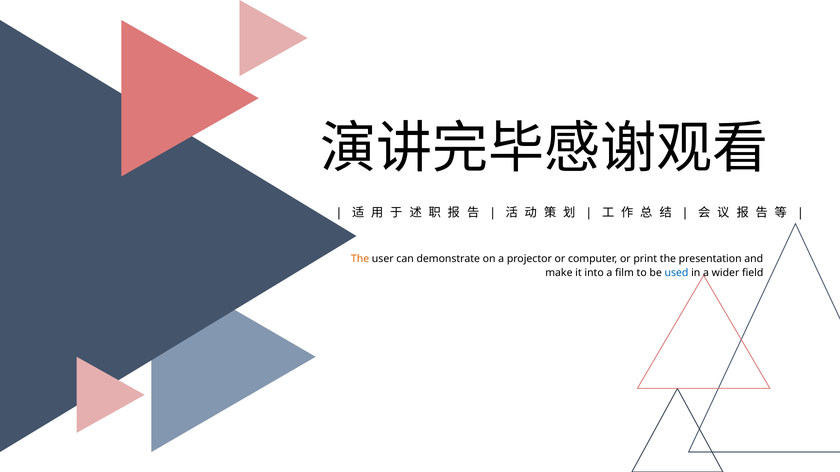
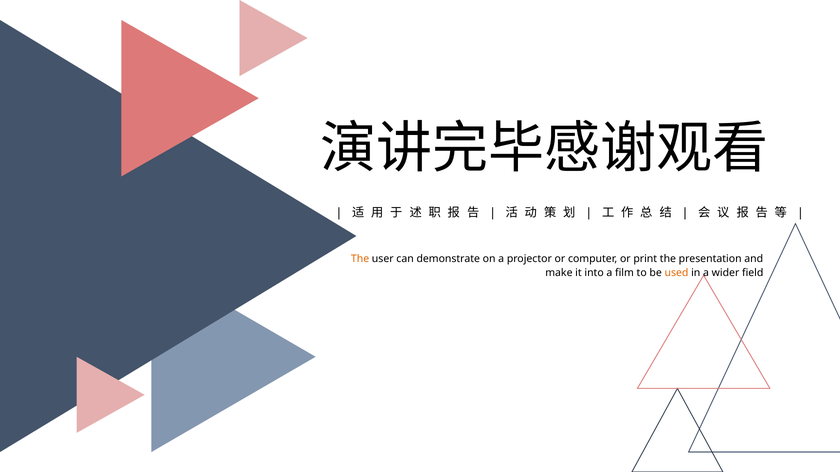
used colour: blue -> orange
